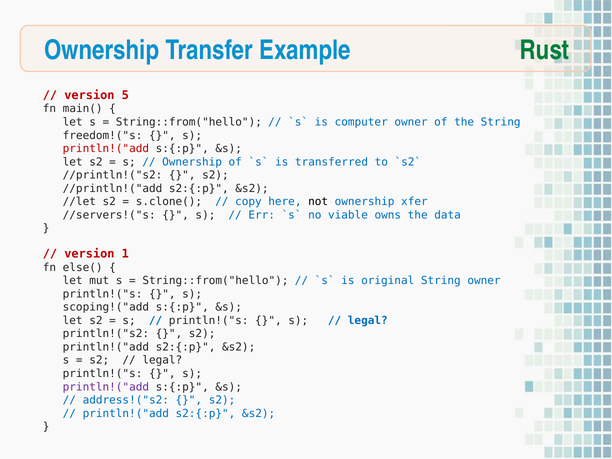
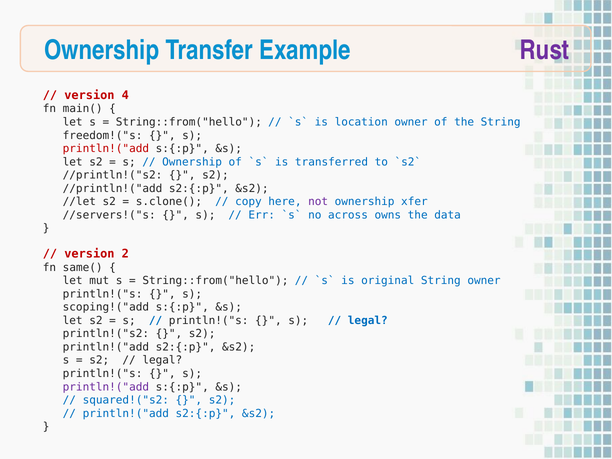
Rust colour: green -> purple
5: 5 -> 4
computer: computer -> location
not colour: black -> purple
viable: viable -> across
1: 1 -> 2
else(: else( -> same(
address!("s2: address!("s2 -> squared!("s2
